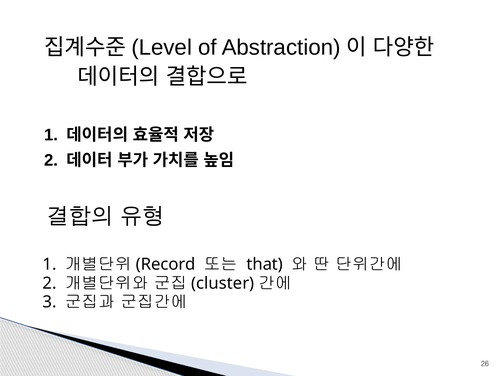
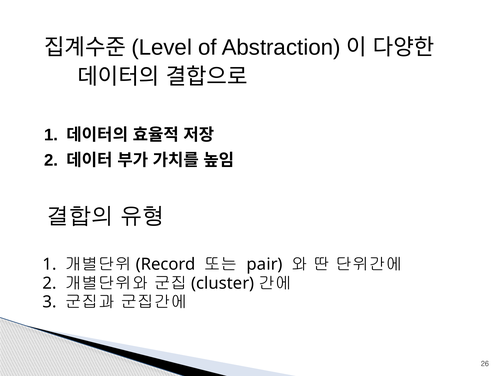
that: that -> pair
